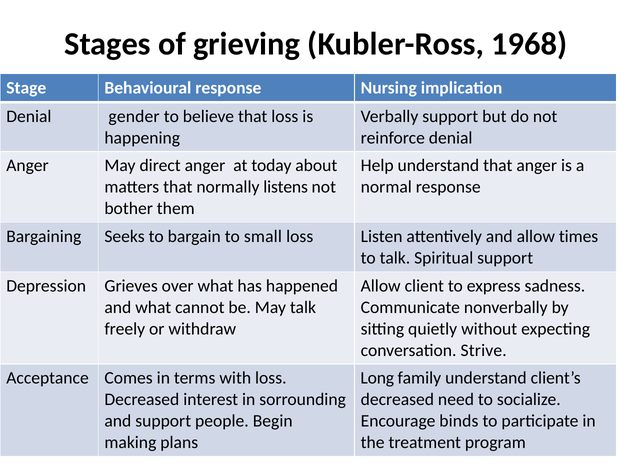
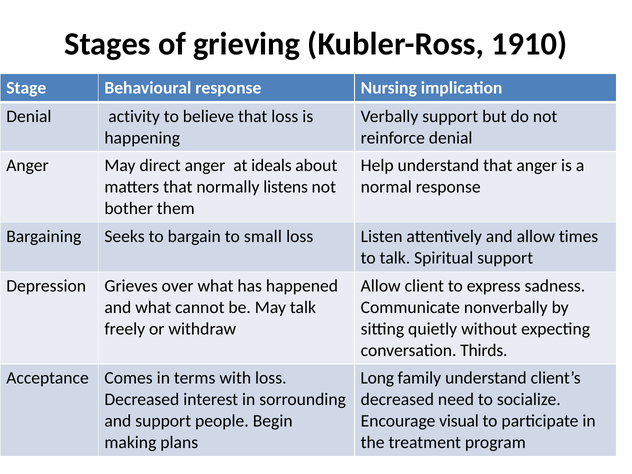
1968: 1968 -> 1910
gender: gender -> activity
today: today -> ideals
Strive: Strive -> Thirds
binds: binds -> visual
